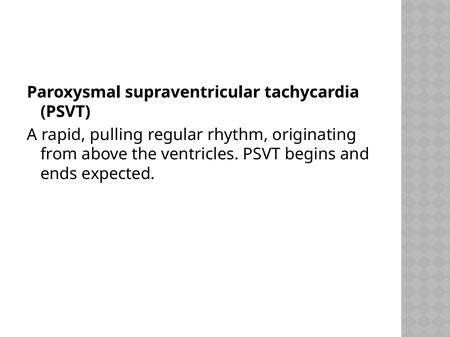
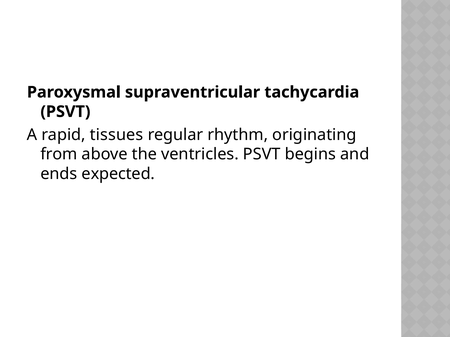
pulling: pulling -> tissues
